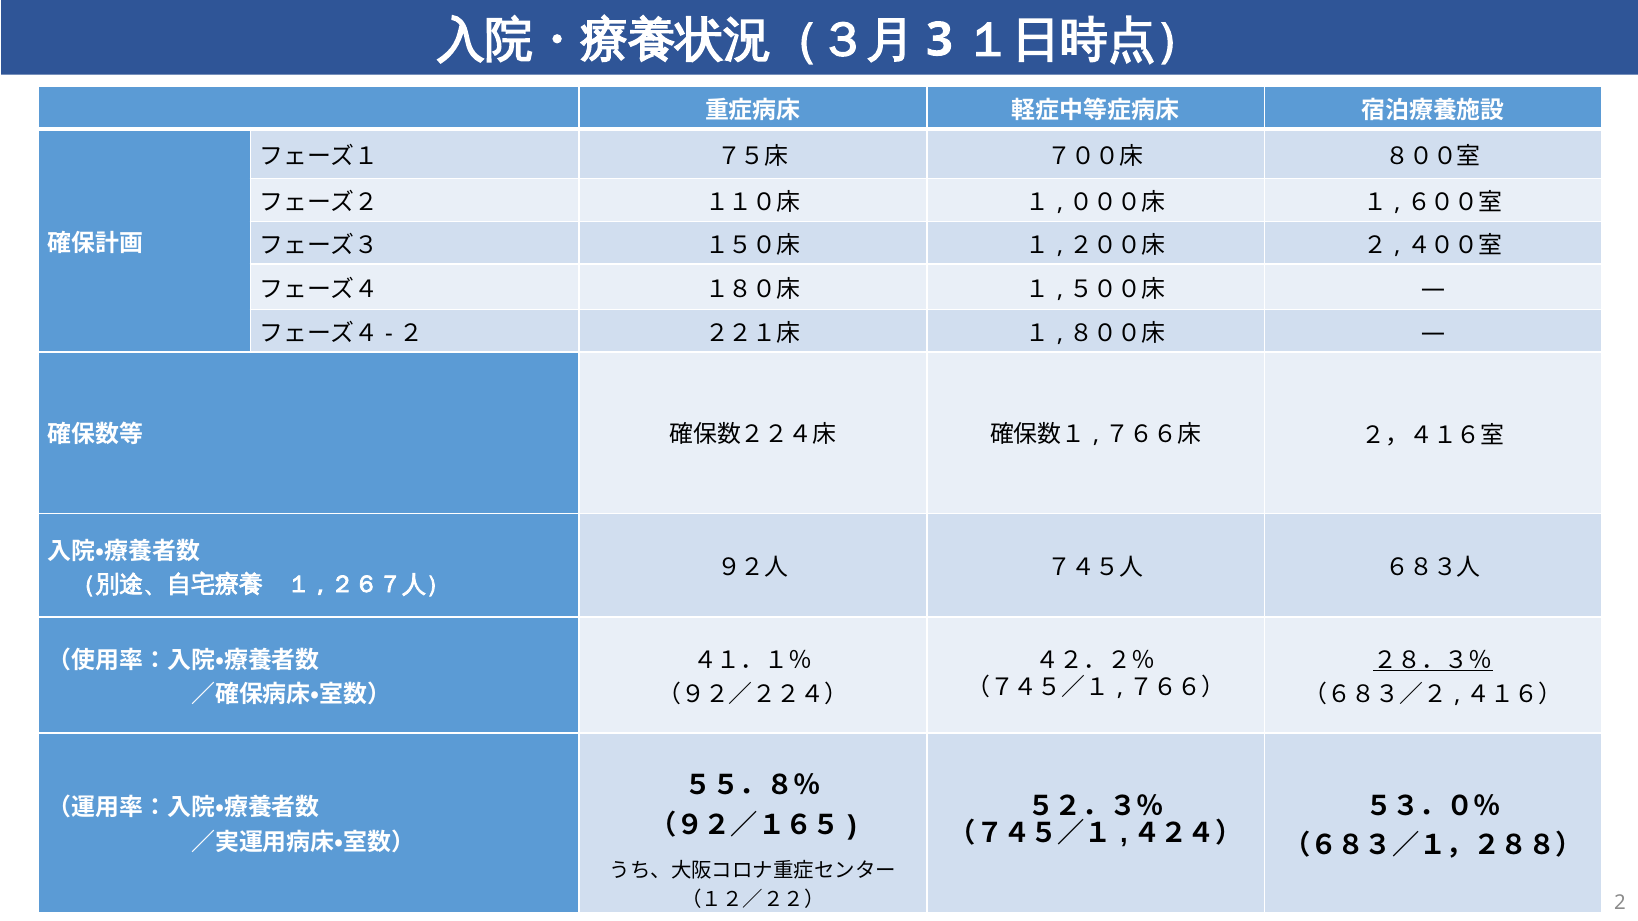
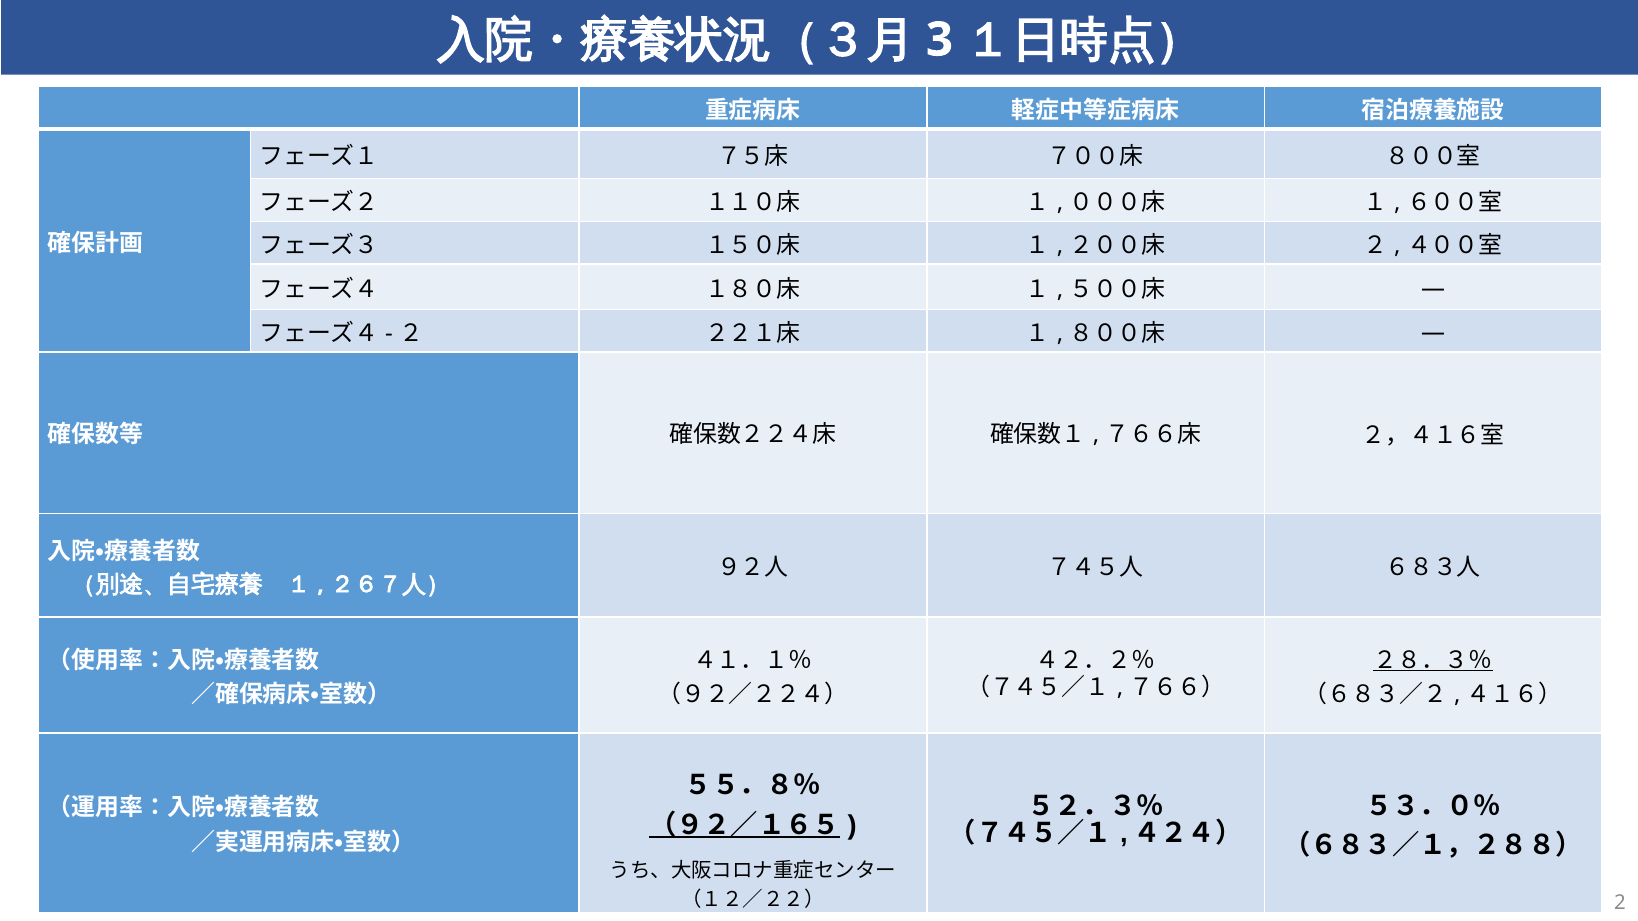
（９２／１６５ underline: none -> present
